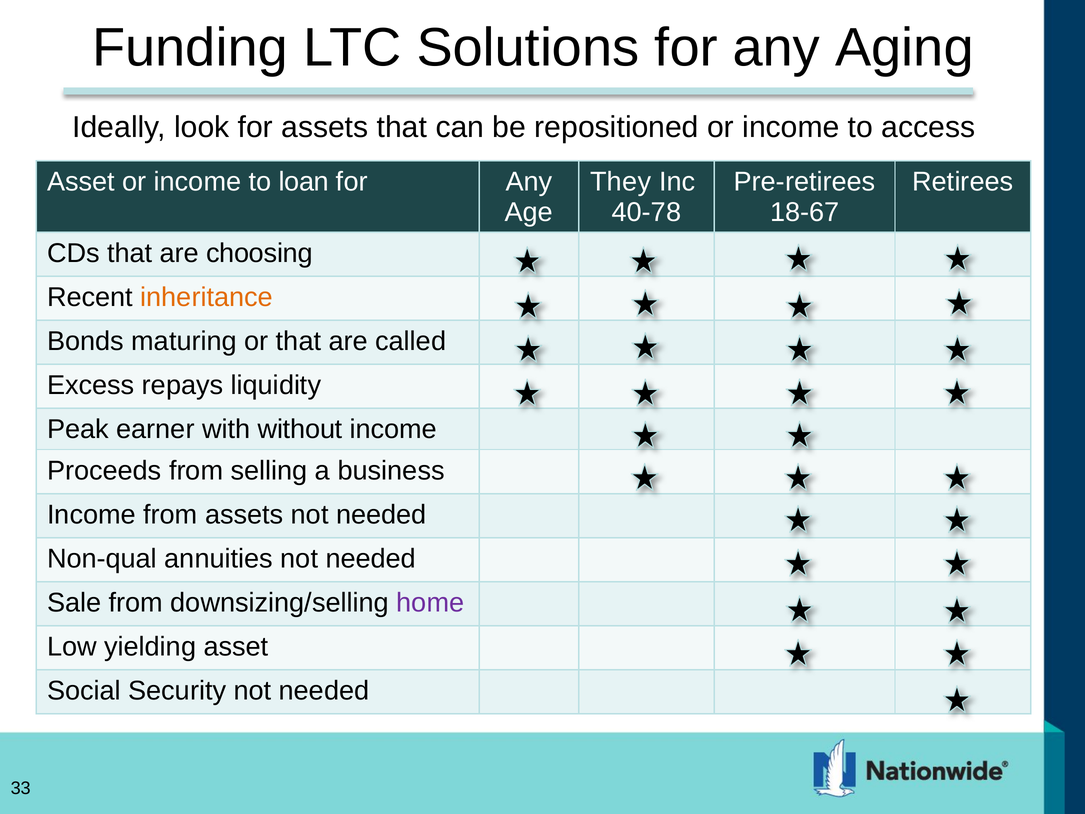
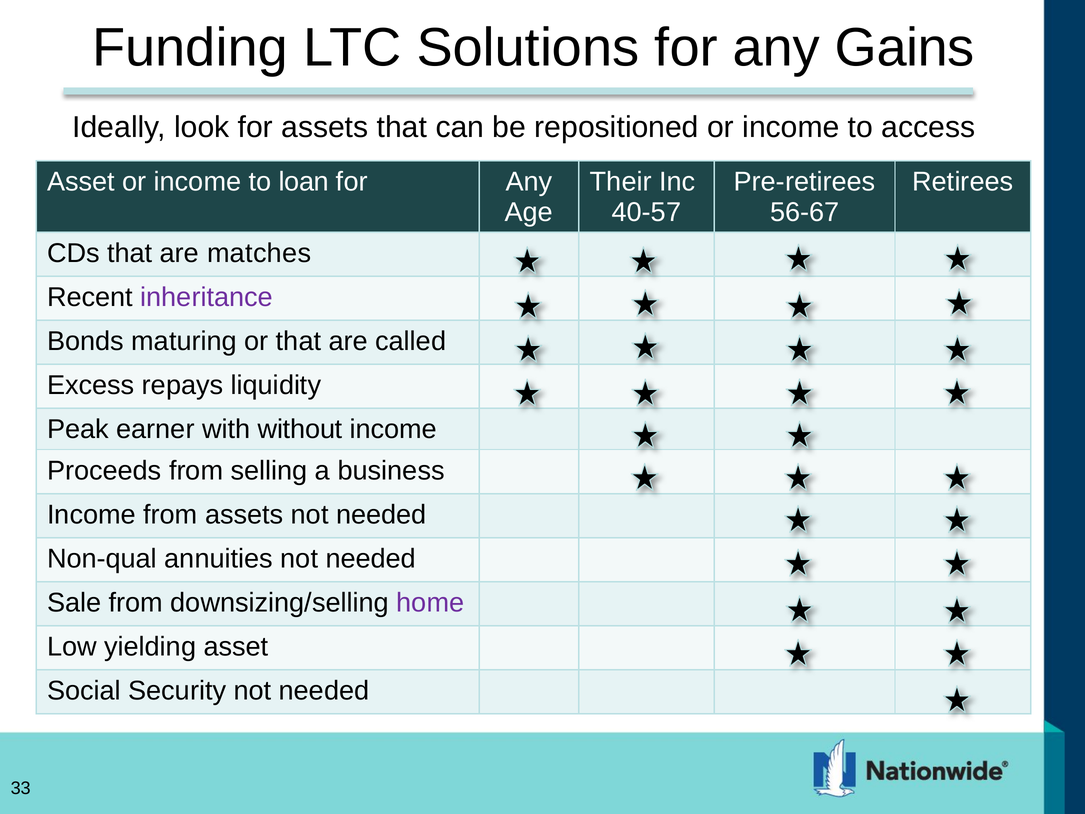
Aging: Aging -> Gains
They: They -> Their
40-78: 40-78 -> 40-57
18-67: 18-67 -> 56-67
choosing: choosing -> matches
inheritance colour: orange -> purple
